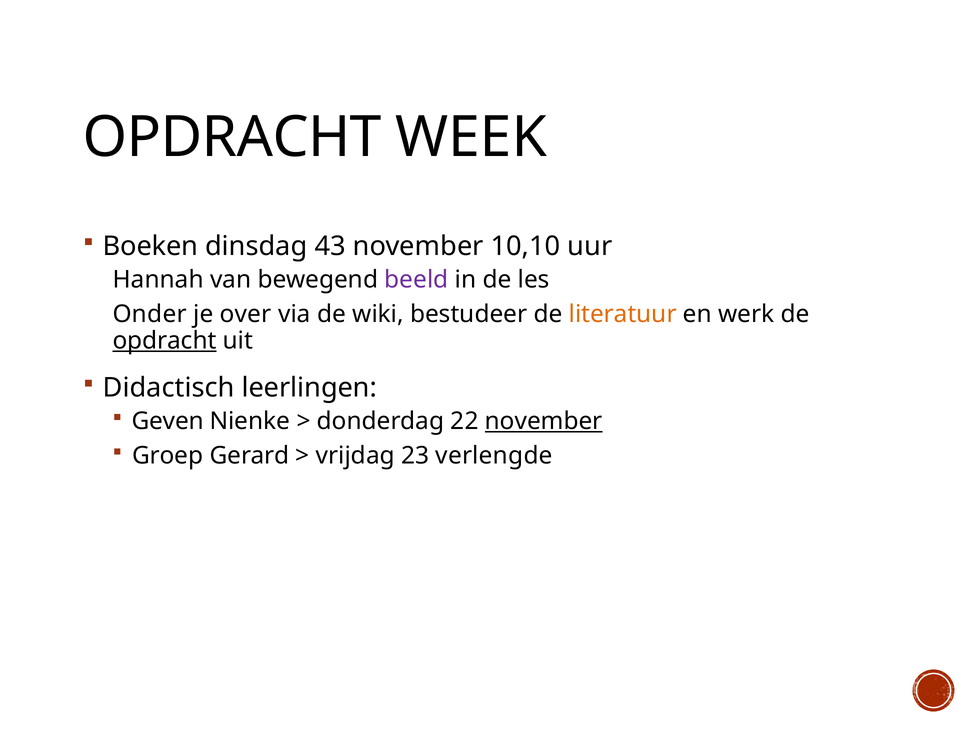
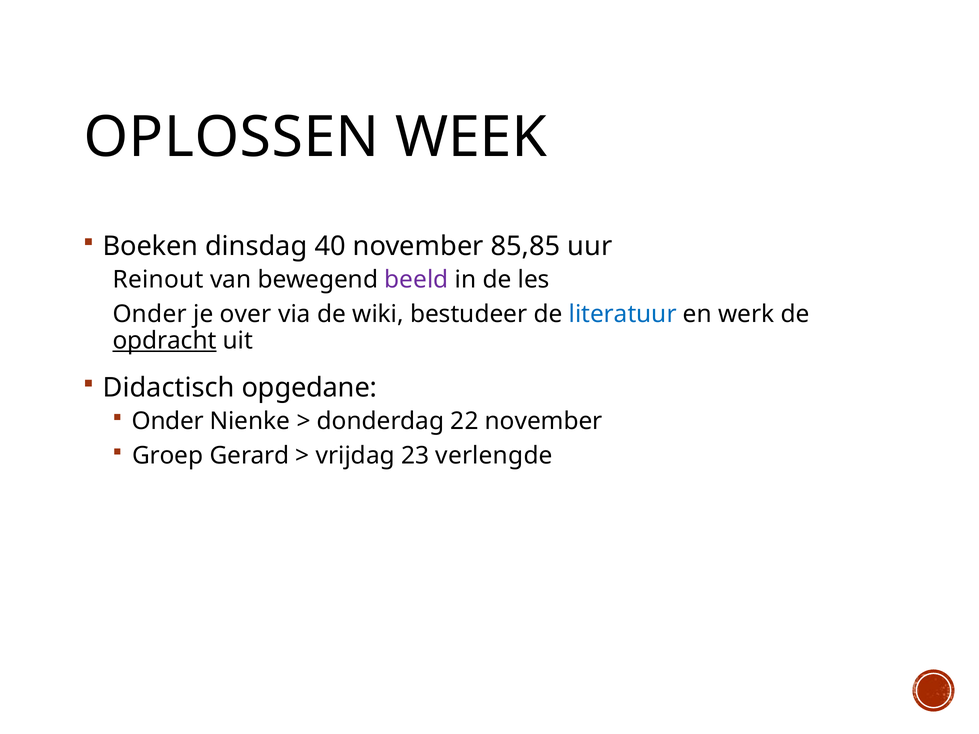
OPDRACHT at (232, 138): OPDRACHT -> OPLOSSEN
43: 43 -> 40
10,10: 10,10 -> 85,85
Hannah: Hannah -> Reinout
literatuur colour: orange -> blue
leerlingen: leerlingen -> opgedane
Geven at (168, 421): Geven -> Onder
november at (544, 421) underline: present -> none
